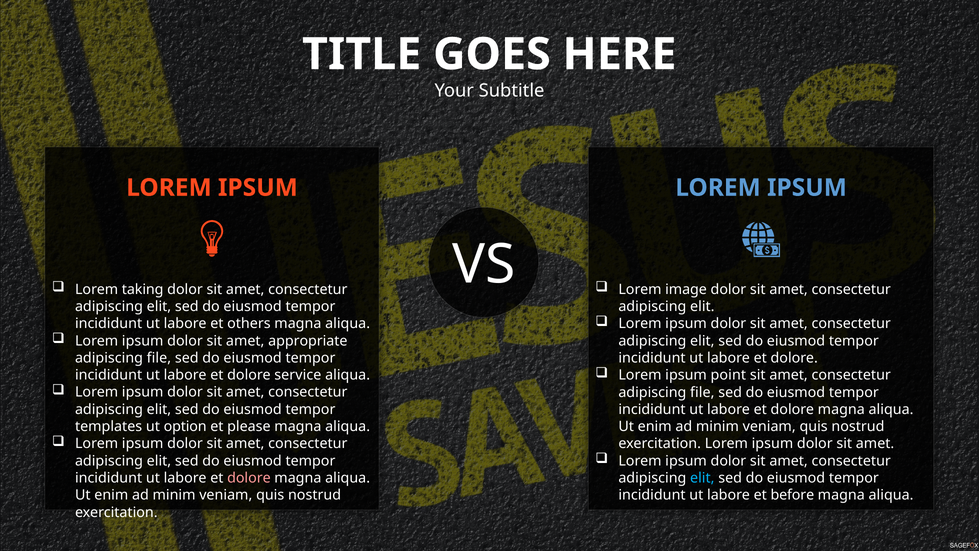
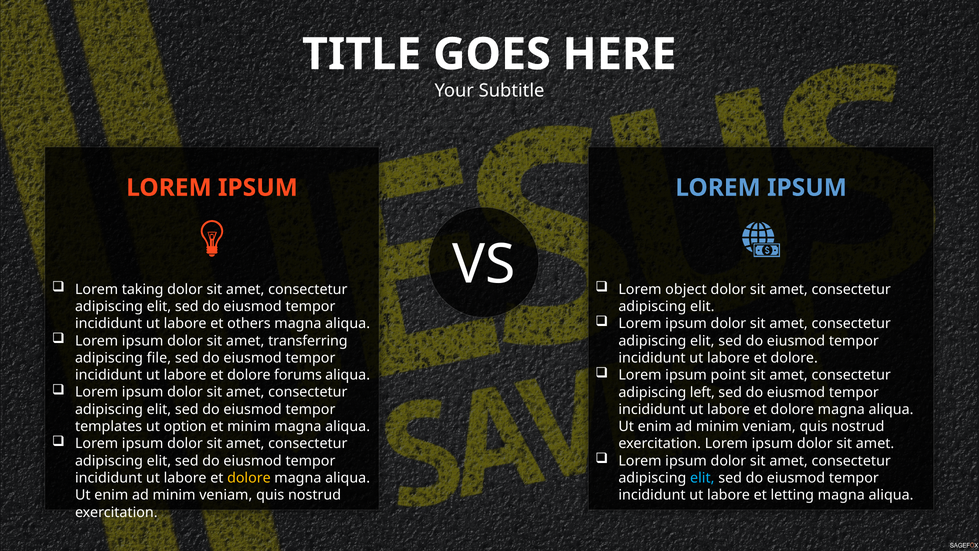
image: image -> object
appropriate: appropriate -> transferring
service: service -> forums
file at (702, 392): file -> left
et please: please -> minim
dolore at (249, 478) colour: pink -> yellow
before: before -> letting
